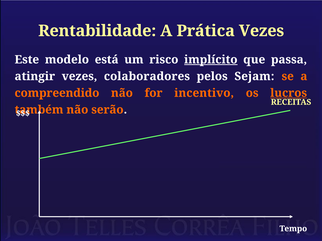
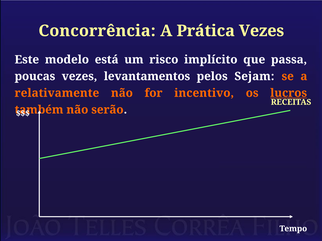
Rentabilidade: Rentabilidade -> Concorrência
implícito underline: present -> none
atingir: atingir -> poucas
colaboradores: colaboradores -> levantamentos
compreendido: compreendido -> relativamente
